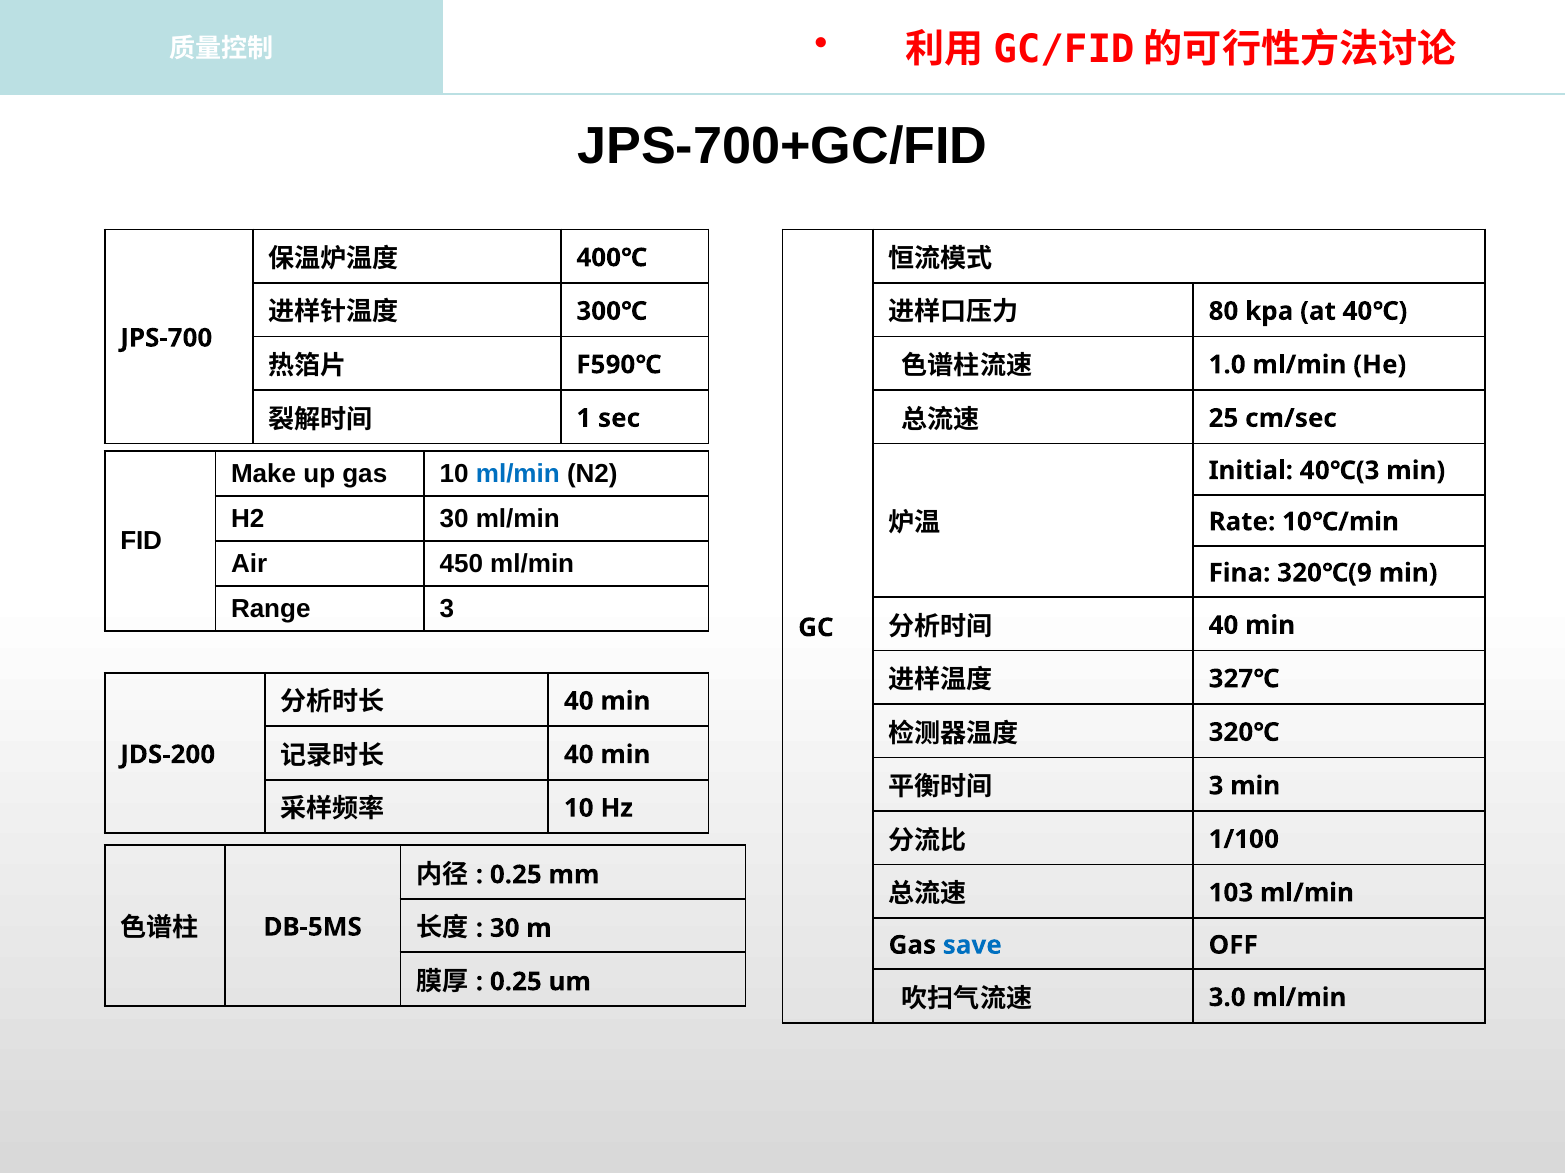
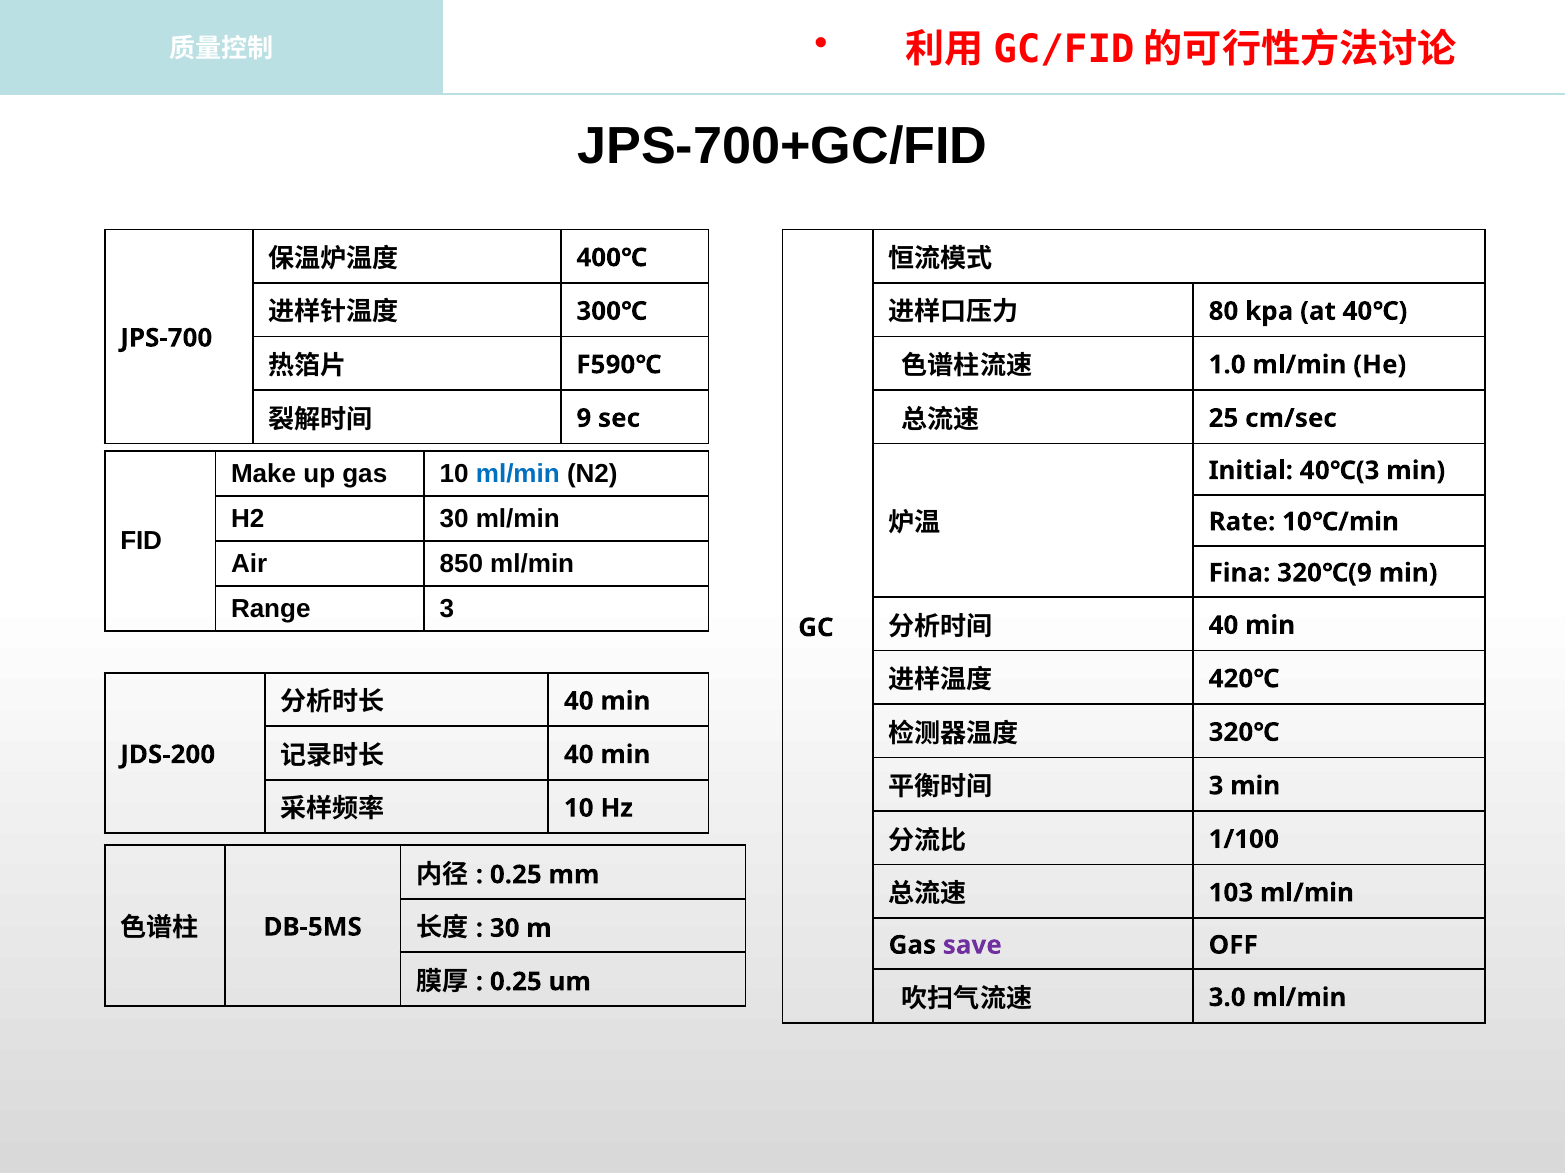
1: 1 -> 9
450: 450 -> 850
327℃: 327℃ -> 420℃
save colour: blue -> purple
